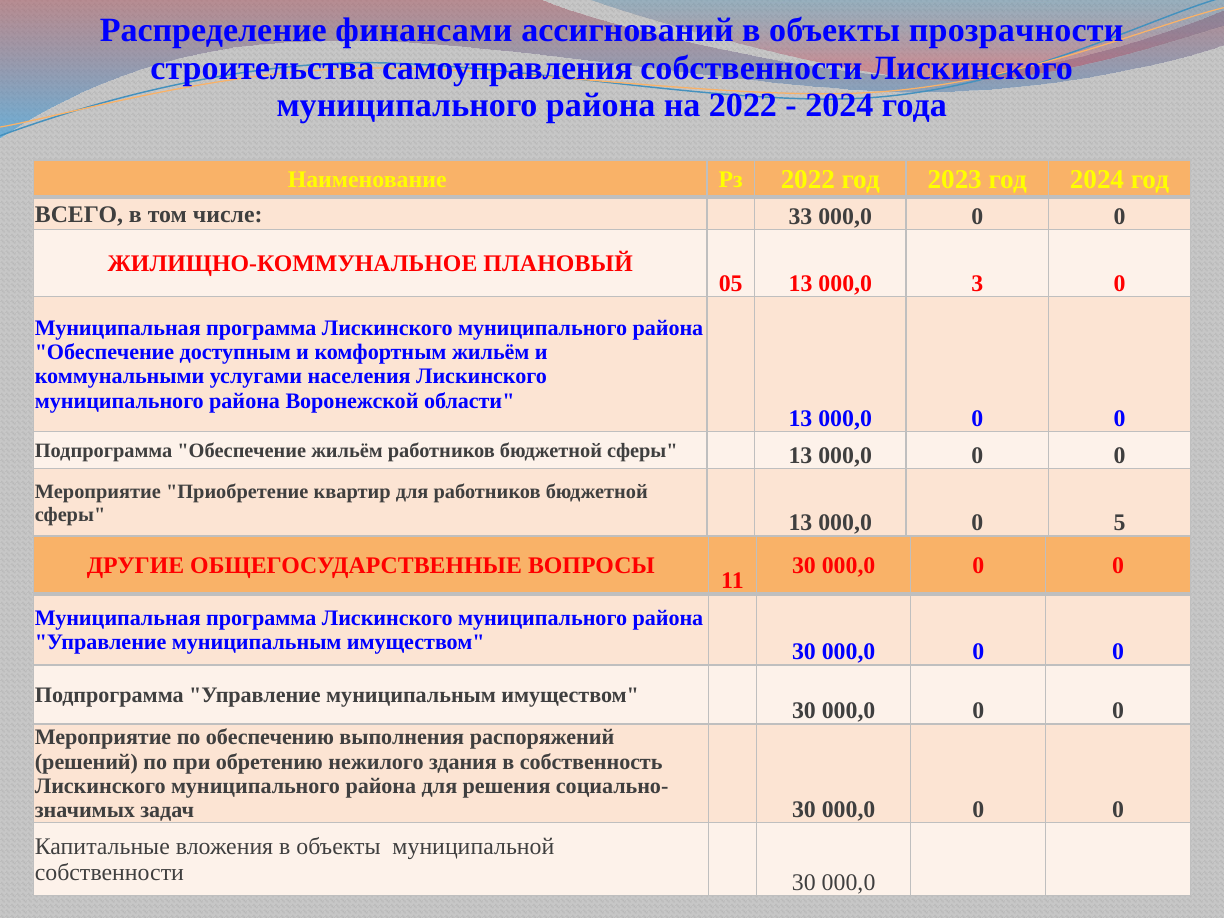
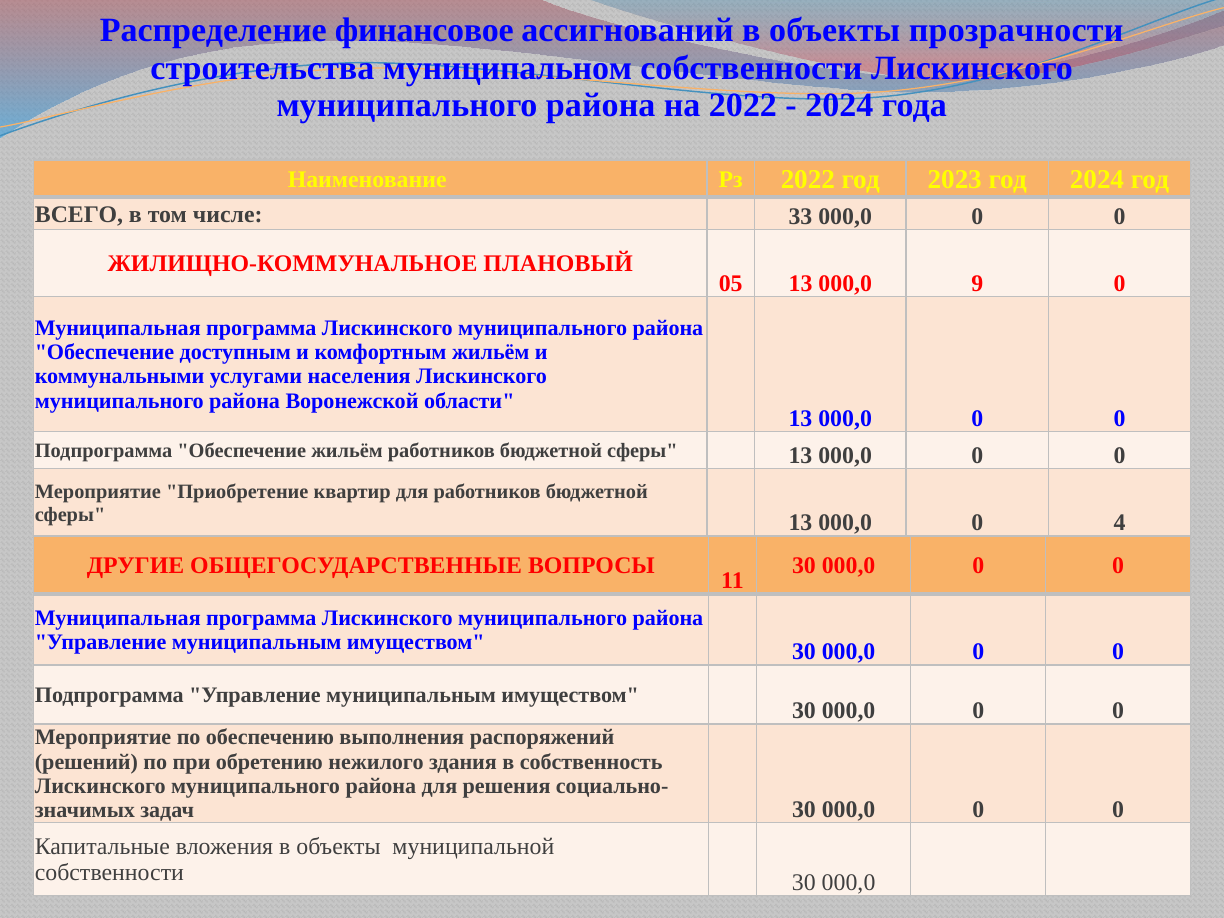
финансами: финансами -> финансовое
самоуправления: самоуправления -> муниципальном
3: 3 -> 9
5: 5 -> 4
